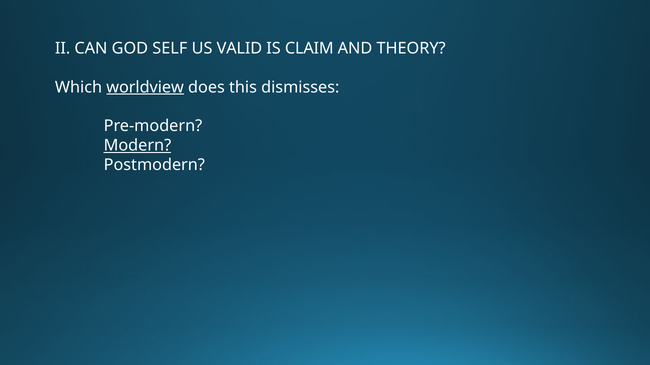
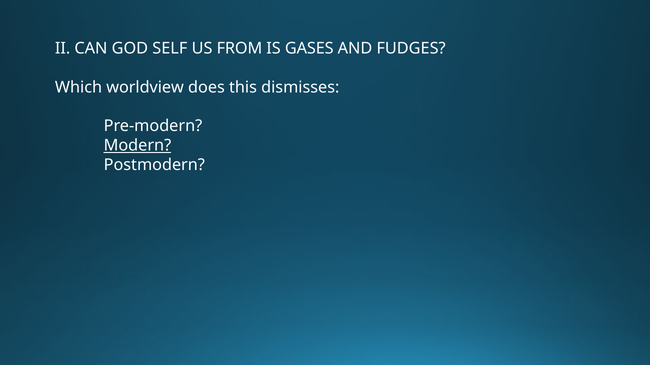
VALID: VALID -> FROM
CLAIM: CLAIM -> GASES
THEORY: THEORY -> FUDGES
worldview underline: present -> none
